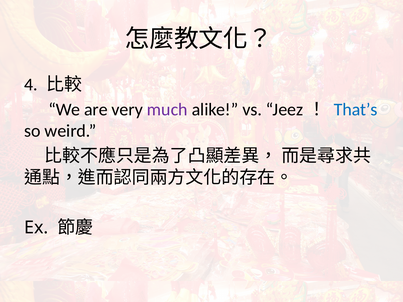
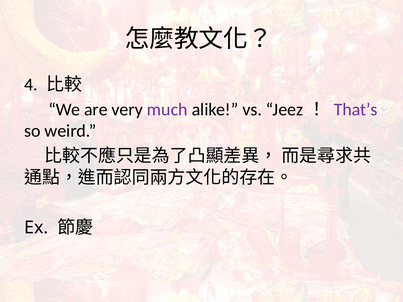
That’s colour: blue -> purple
